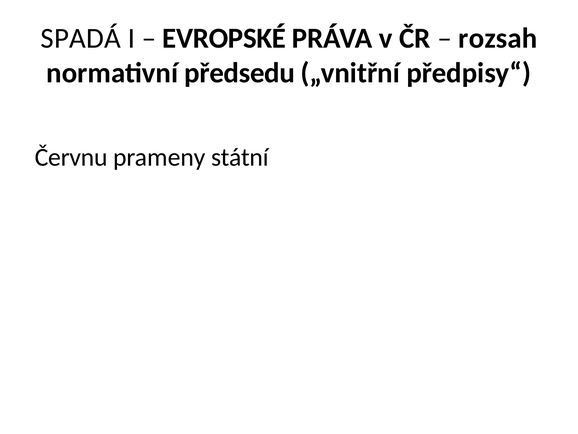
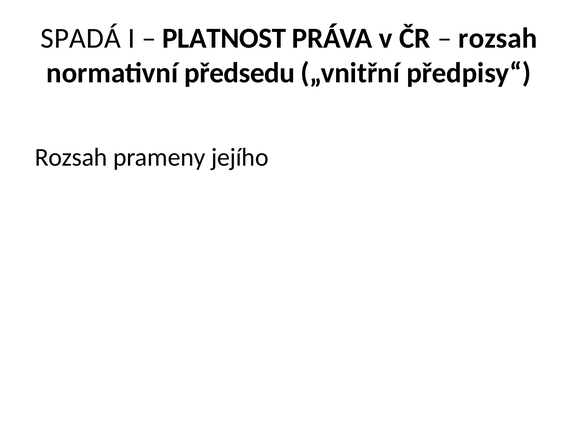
EVROPSKÉ: EVROPSKÉ -> PLATNOST
Červnu at (71, 157): Červnu -> Rozsah
státní: státní -> jejího
